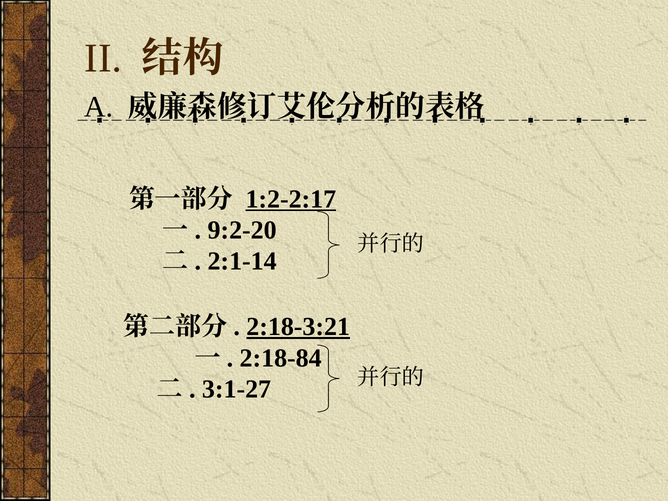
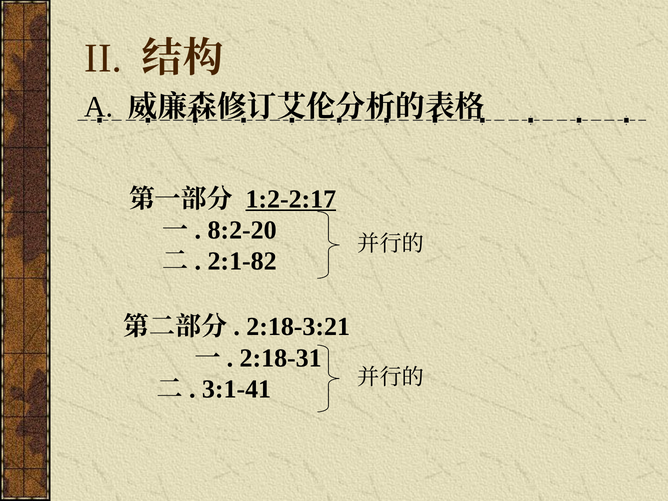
9:2-20: 9:2-20 -> 8:2-20
2:1-14: 2:1-14 -> 2:1-82
2:18-3:21 underline: present -> none
2:18-84: 2:18-84 -> 2:18-31
3:1-27: 3:1-27 -> 3:1-41
